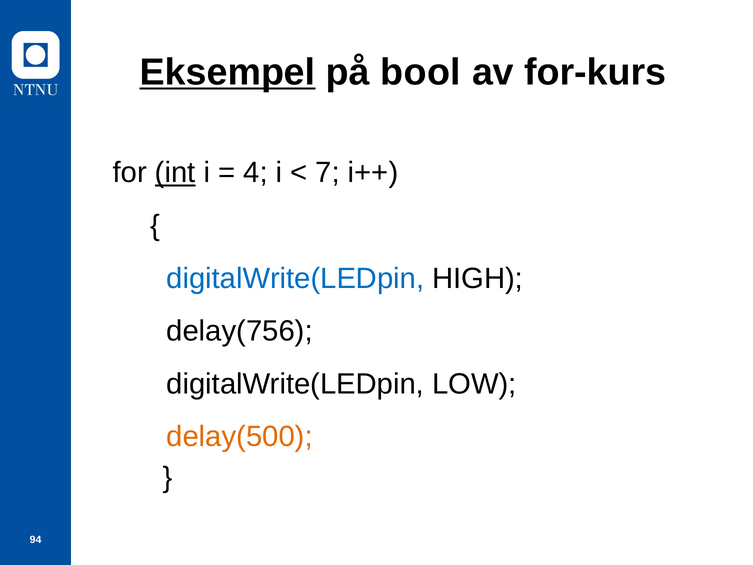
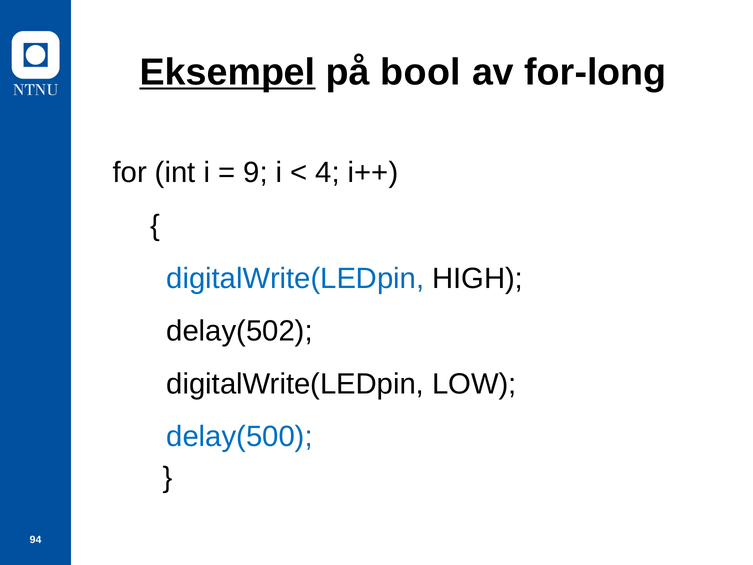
for-kurs: for-kurs -> for-long
int underline: present -> none
4: 4 -> 9
7: 7 -> 4
delay(756: delay(756 -> delay(502
delay(500 colour: orange -> blue
